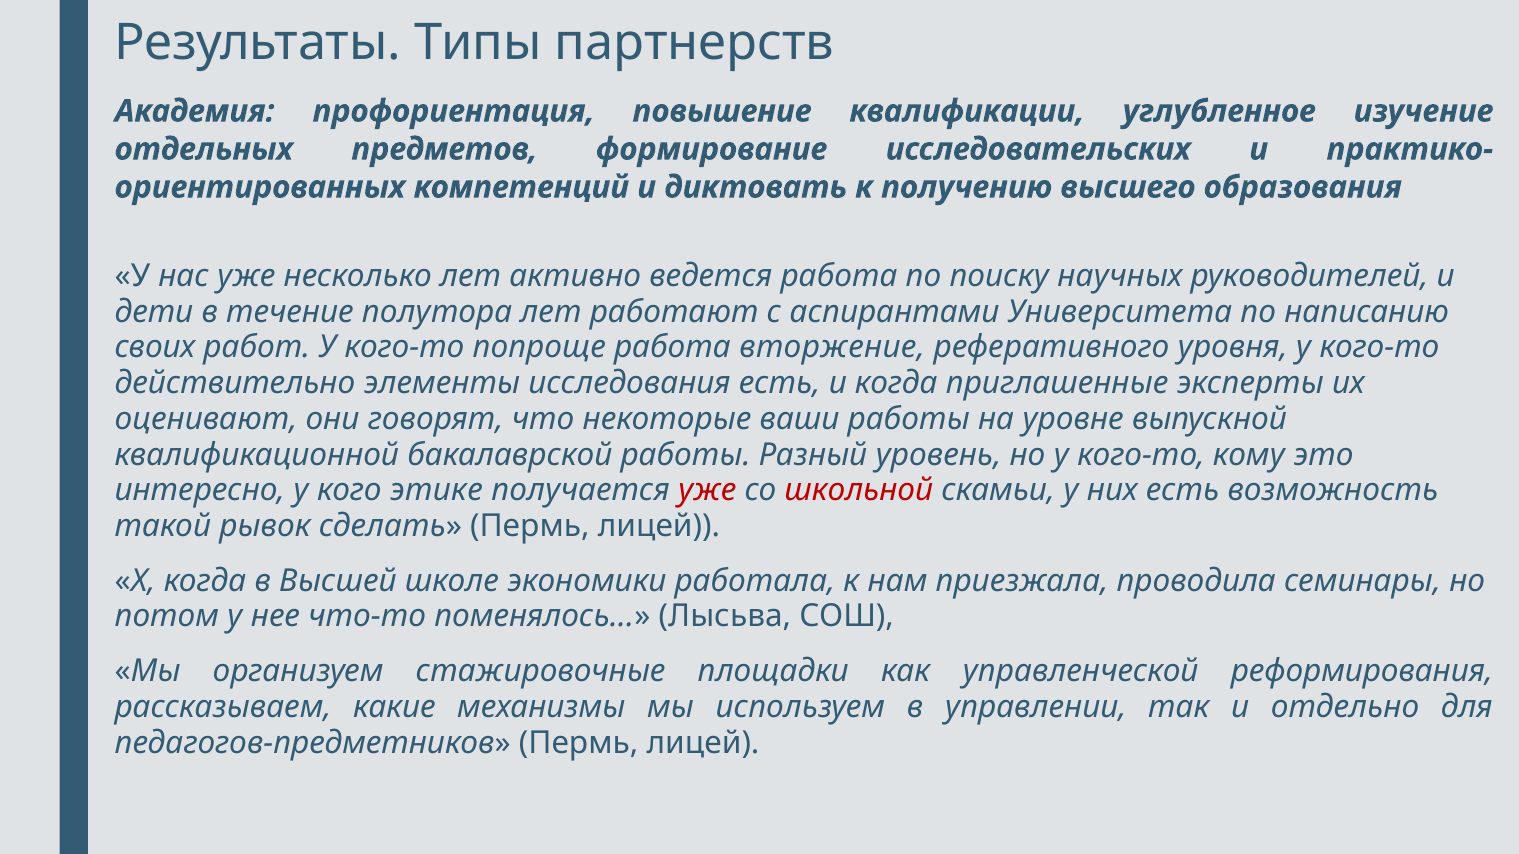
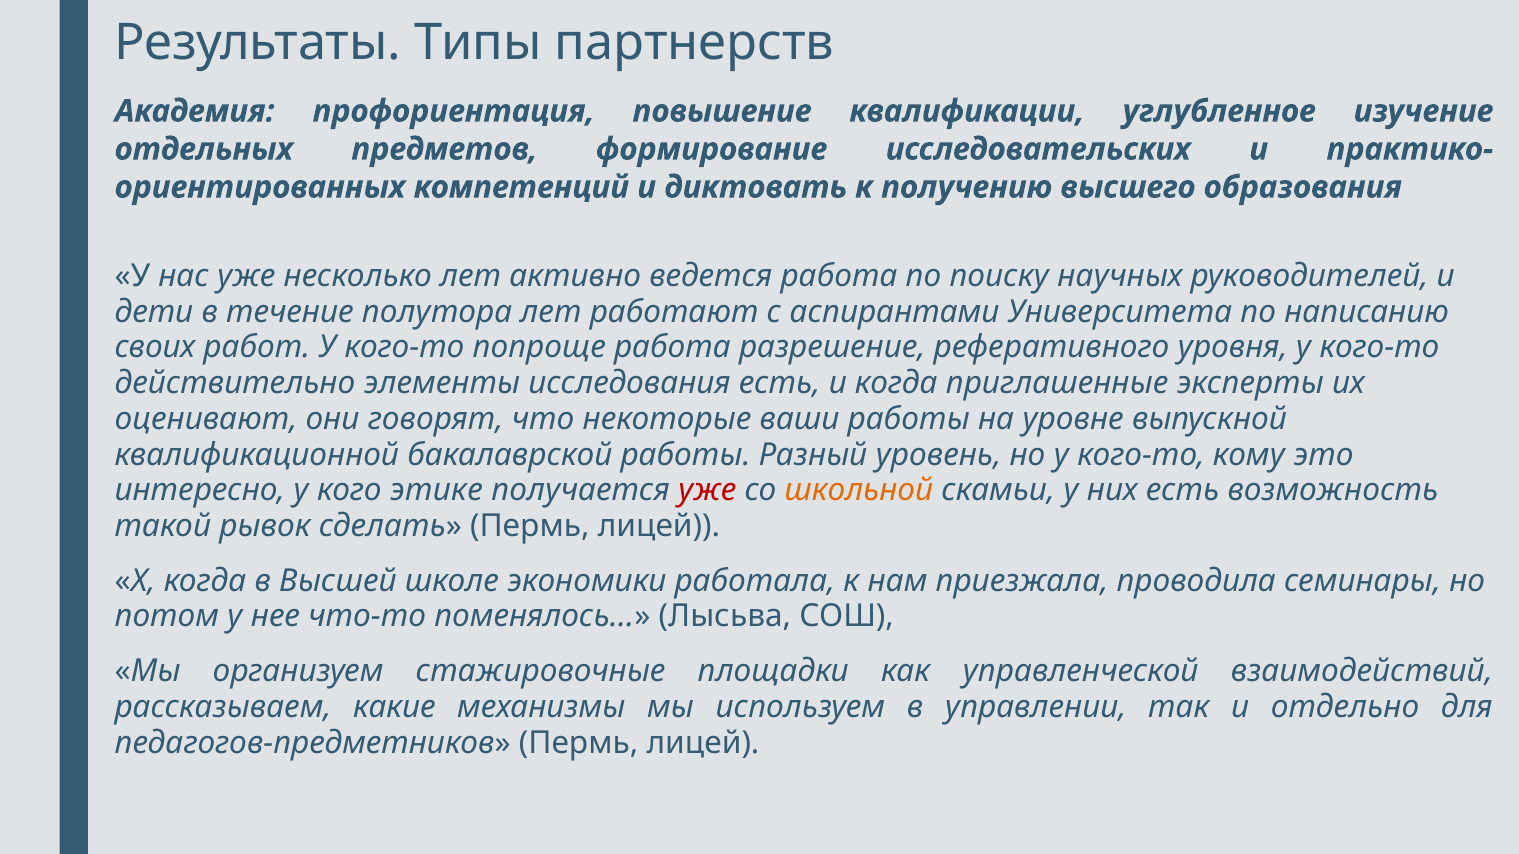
вторжение: вторжение -> разрешение
школьной colour: red -> orange
реформирования: реформирования -> взаимодействий
